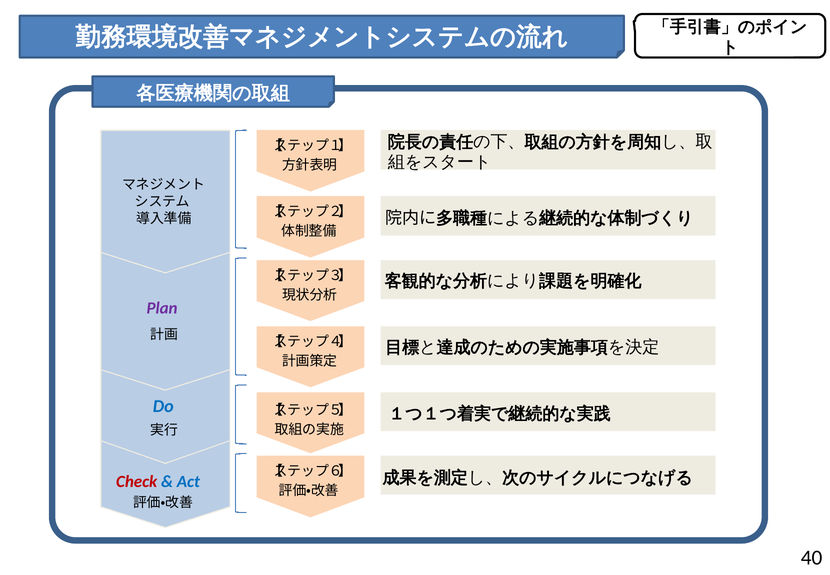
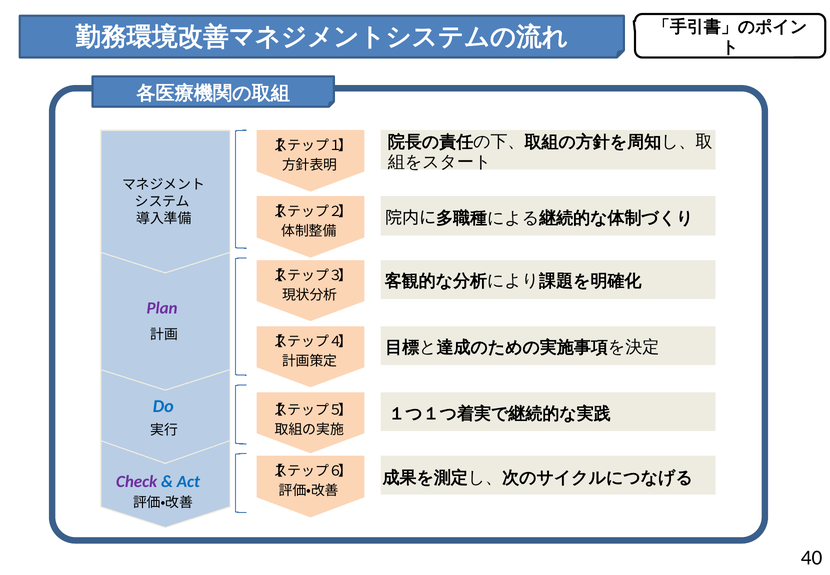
Check colour: red -> purple
